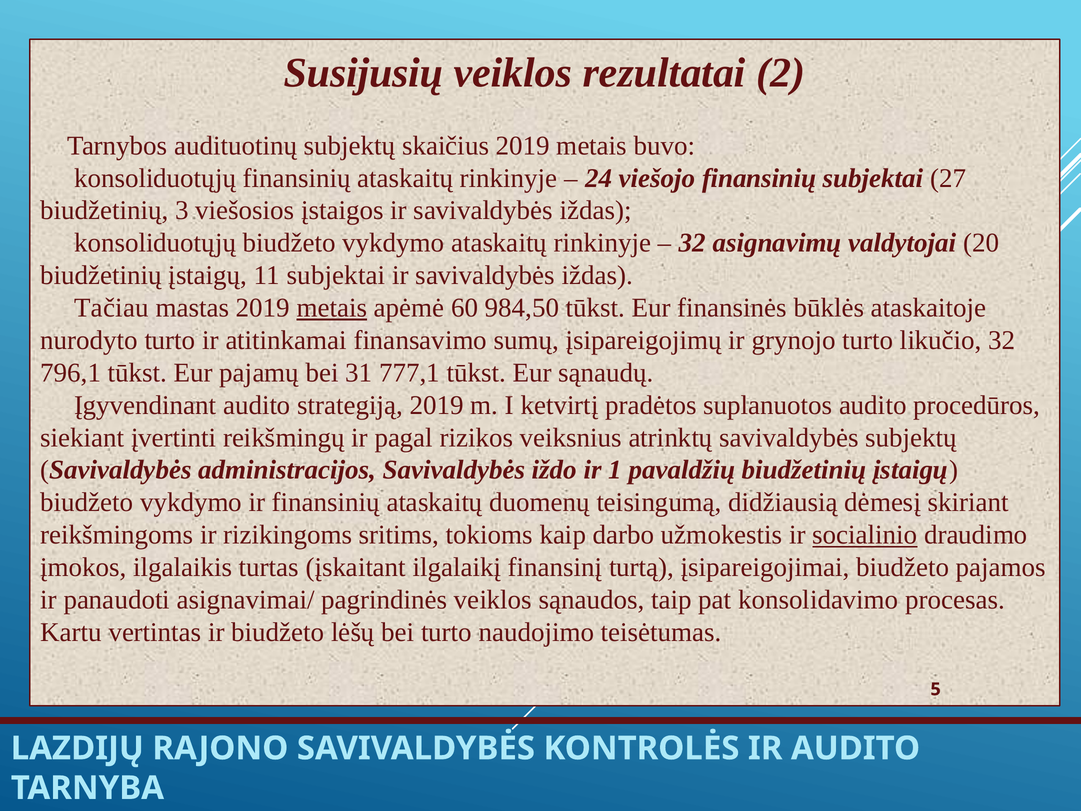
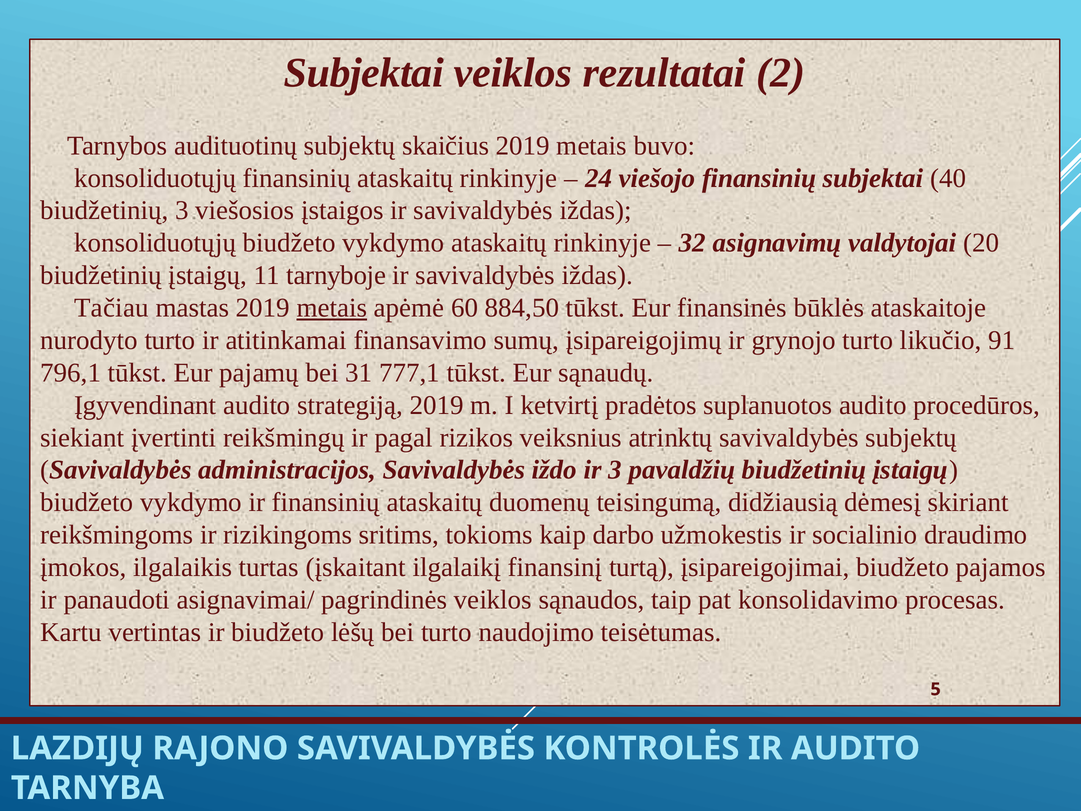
Susijusių at (364, 73): Susijusių -> Subjektai
27: 27 -> 40
11 subjektai: subjektai -> tarnyboje
984,50: 984,50 -> 884,50
likučio 32: 32 -> 91
ir 1: 1 -> 3
socialinio underline: present -> none
